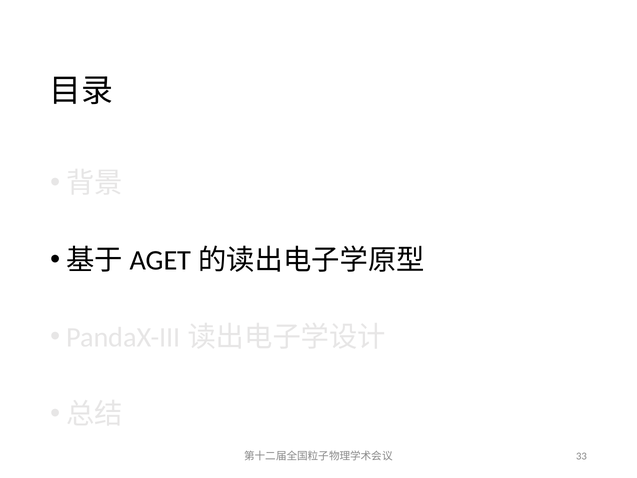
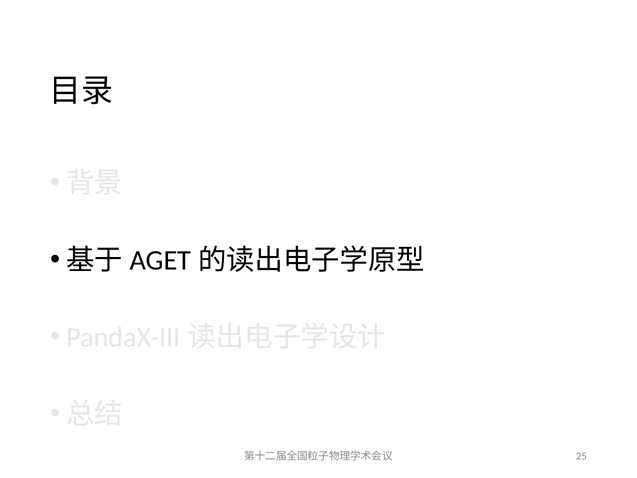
33: 33 -> 25
